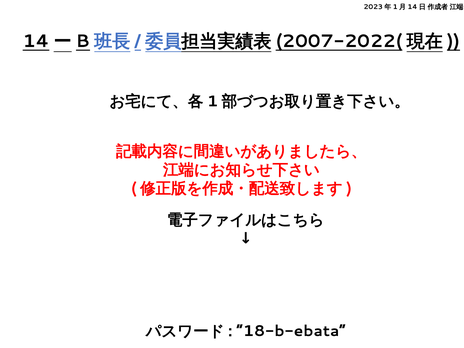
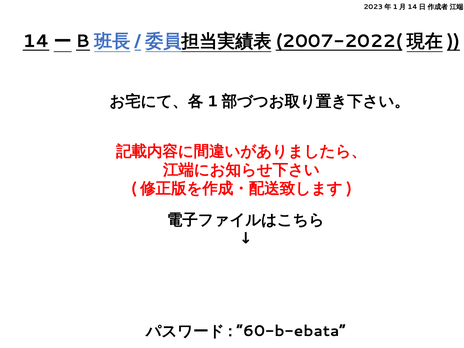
18-b-ebata: 18-b-ebata -> 60-b-ebata
